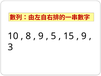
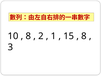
9 at (41, 36): 9 -> 2
5: 5 -> 1
9 at (84, 36): 9 -> 8
